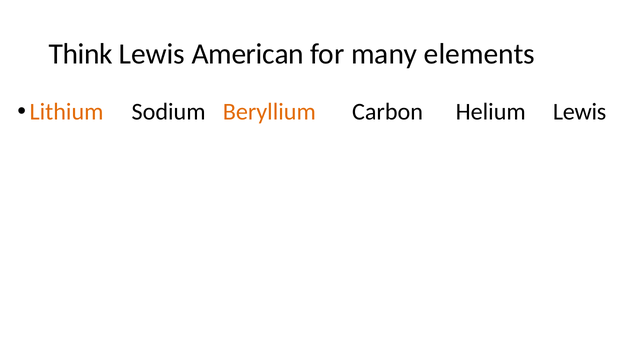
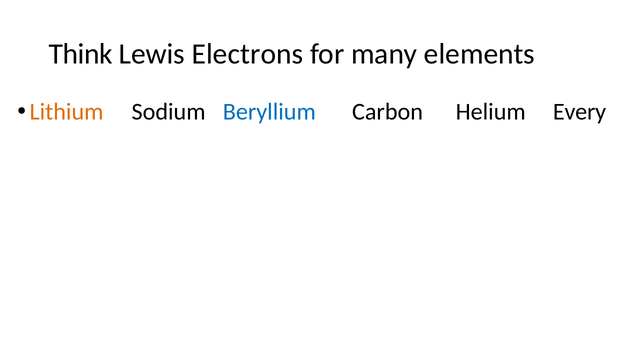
American: American -> Electrons
Beryllium colour: orange -> blue
Helium Lewis: Lewis -> Every
